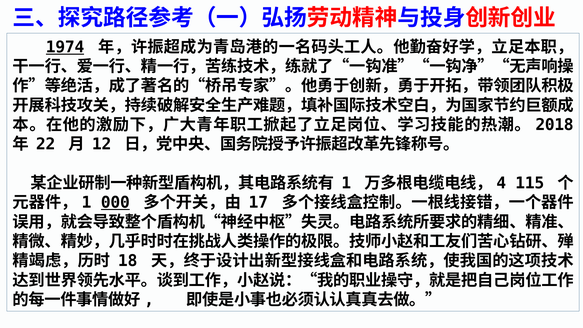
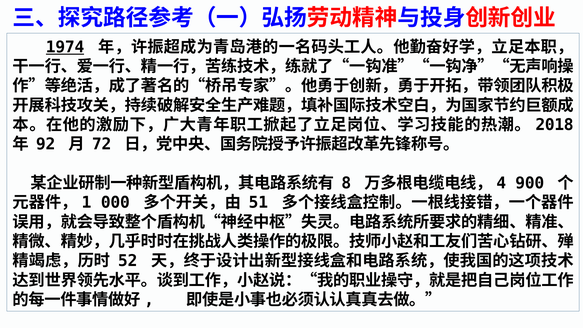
22: 22 -> 92
12: 12 -> 72
1 at (346, 183): 1 -> 8
115: 115 -> 900
000 underline: present -> none
17: 17 -> 51
18: 18 -> 52
